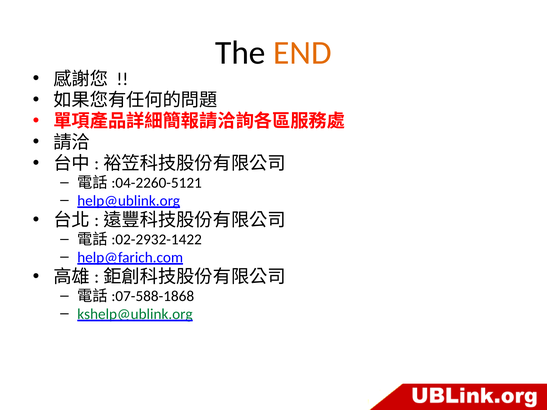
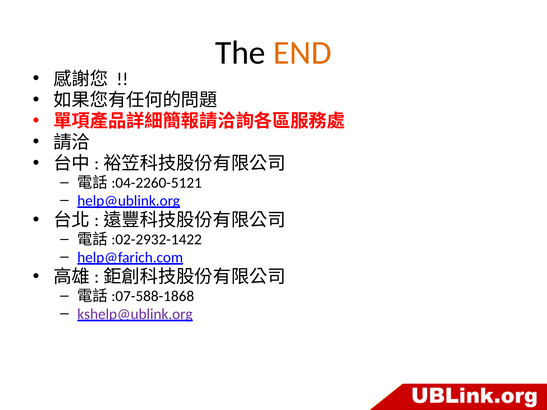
kshelp@ublink.org colour: green -> purple
